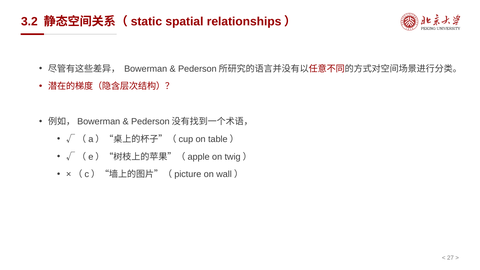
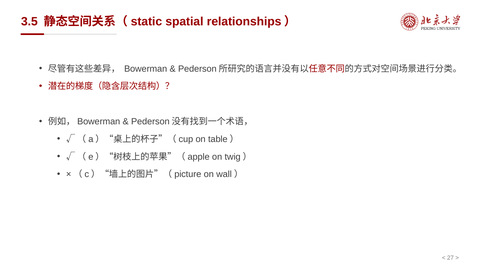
3.2: 3.2 -> 3.5
